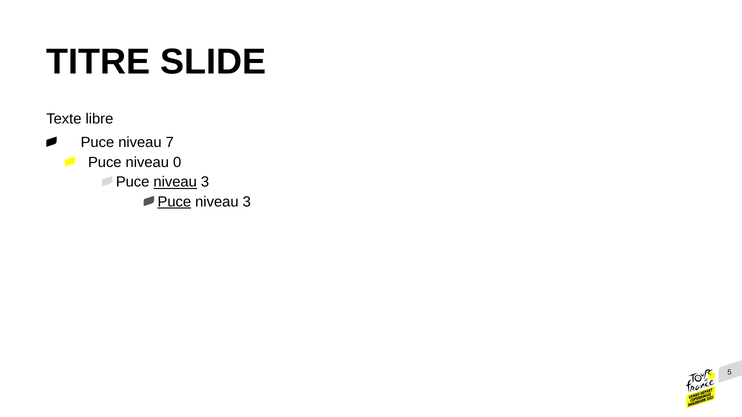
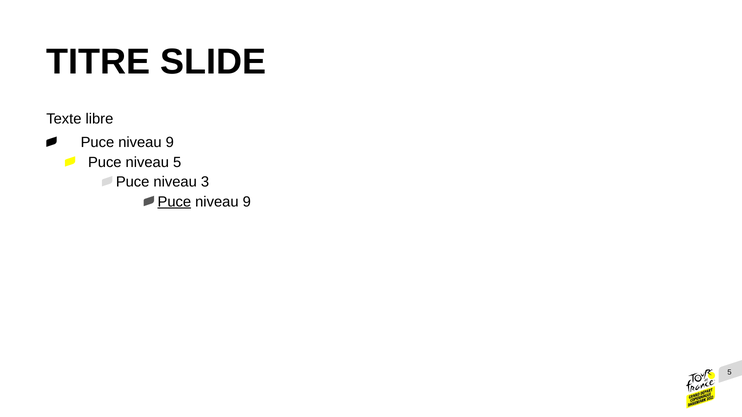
7 at (170, 143): 7 -> 9
niveau 0: 0 -> 5
niveau at (175, 182) underline: present -> none
3 at (247, 202): 3 -> 9
